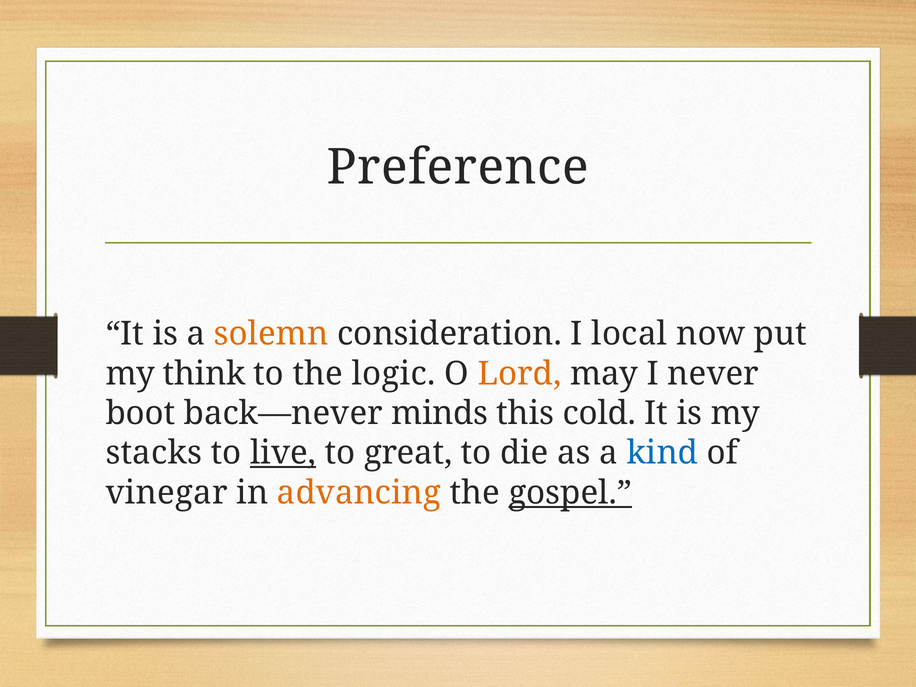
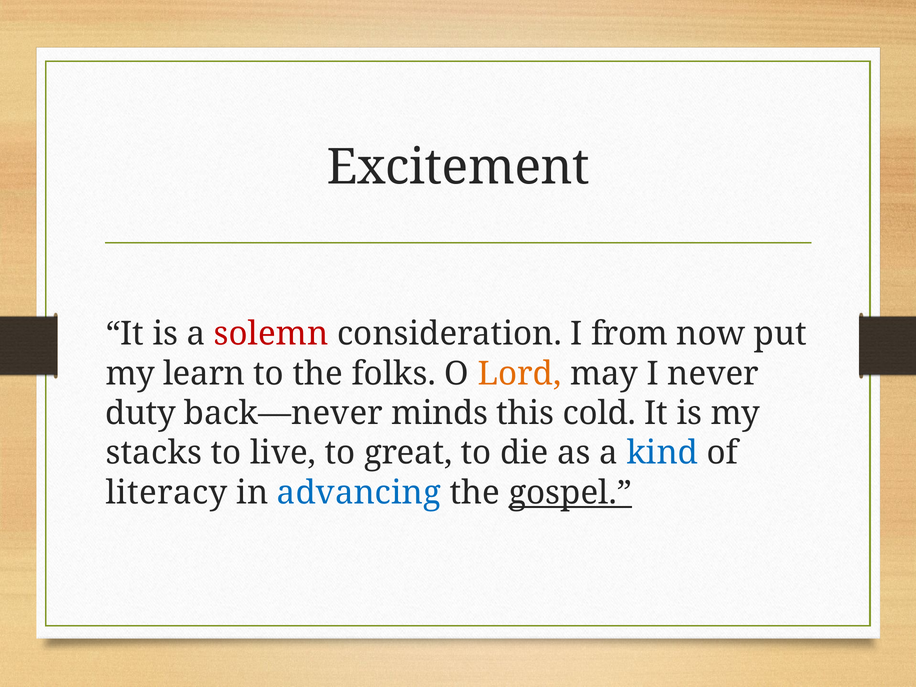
Preference: Preference -> Excitement
solemn colour: orange -> red
local: local -> from
think: think -> learn
logic: logic -> folks
boot: boot -> duty
live underline: present -> none
vinegar: vinegar -> literacy
advancing colour: orange -> blue
